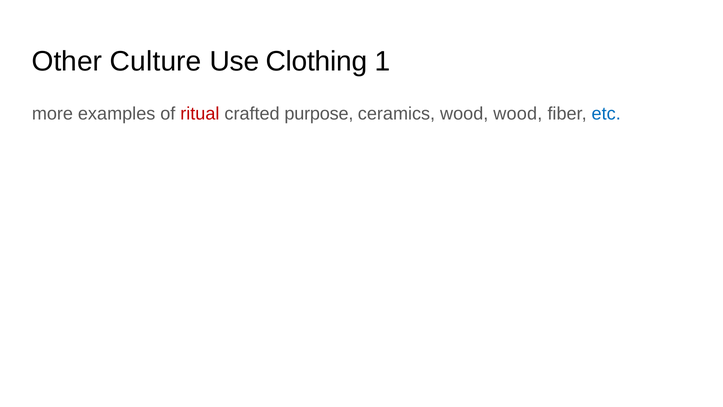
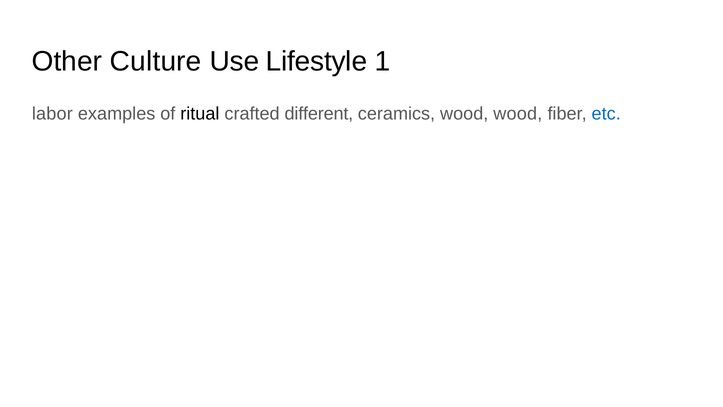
Clothing: Clothing -> Lifestyle
more: more -> labor
ritual colour: red -> black
purpose: purpose -> different
